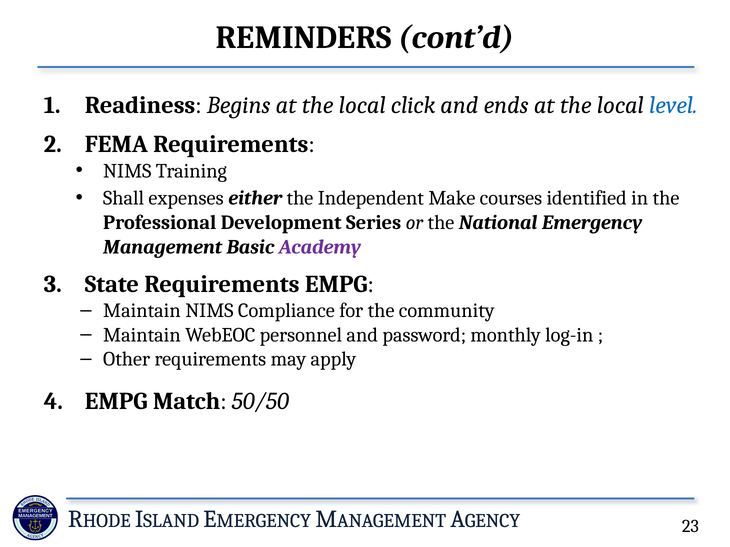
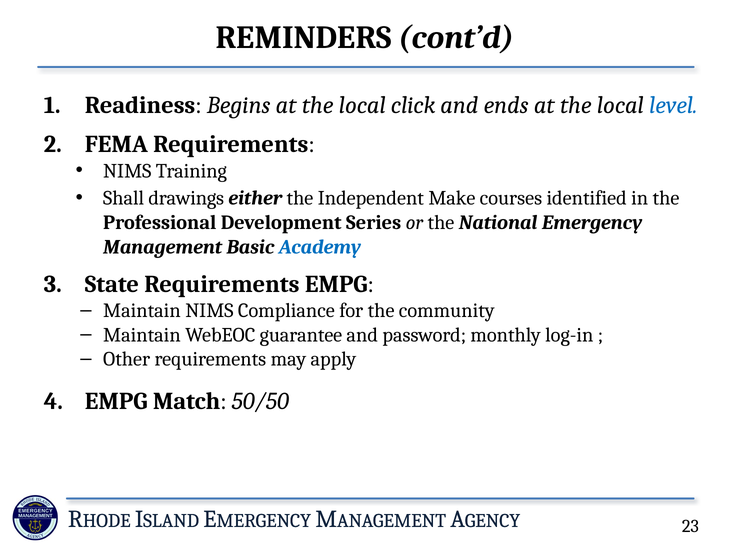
expenses: expenses -> drawings
Academy colour: purple -> blue
personnel: personnel -> guarantee
